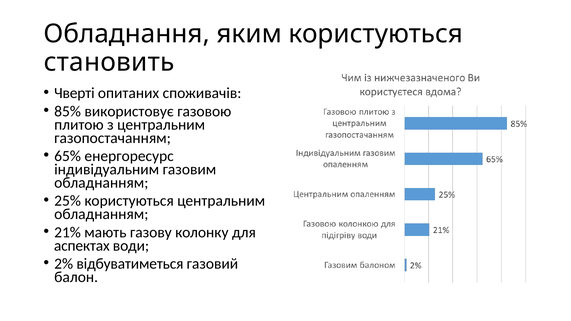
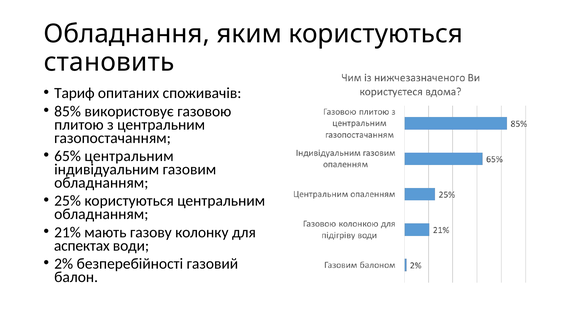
Чверті: Чверті -> Тариф
65% енергоресурс: енергоресурс -> центральним
відбуватиметься: відбуватиметься -> безперебійності
